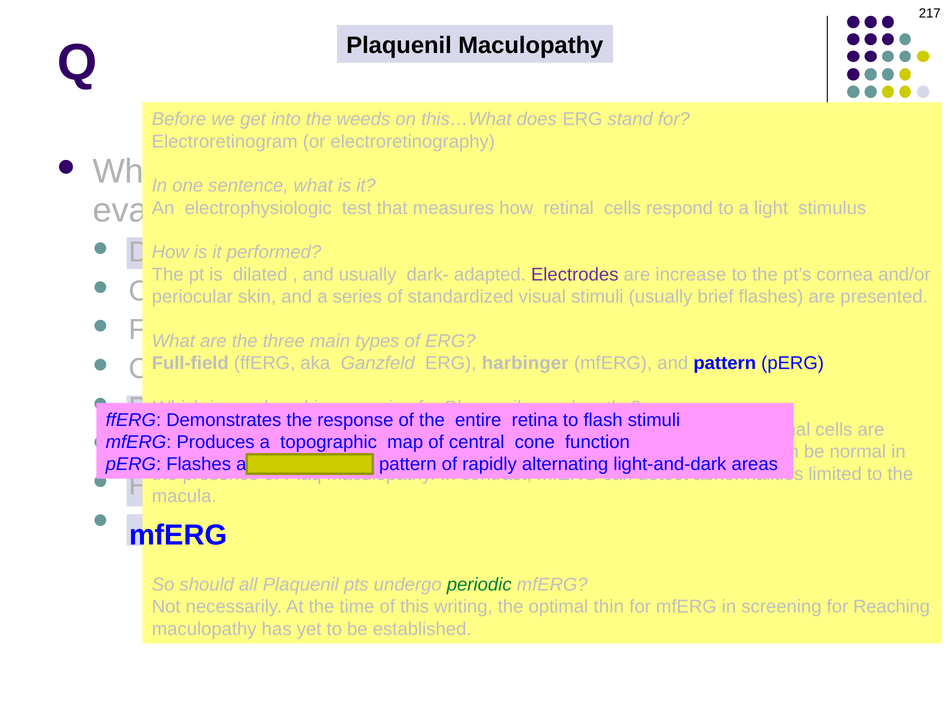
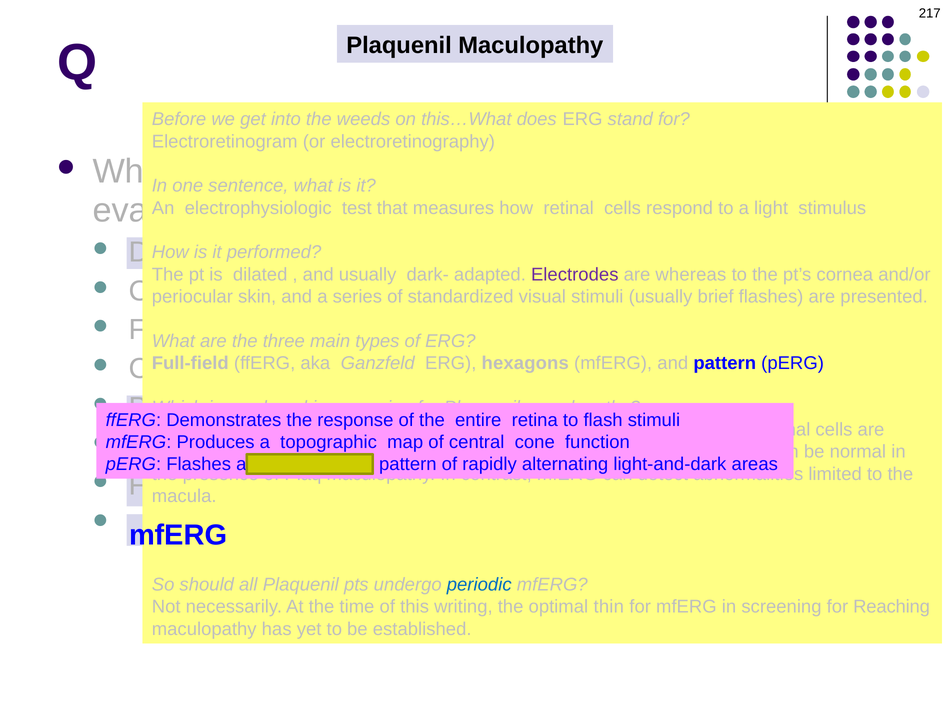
increase: increase -> whereas
harbinger: harbinger -> hexagons
periodic colour: green -> blue
